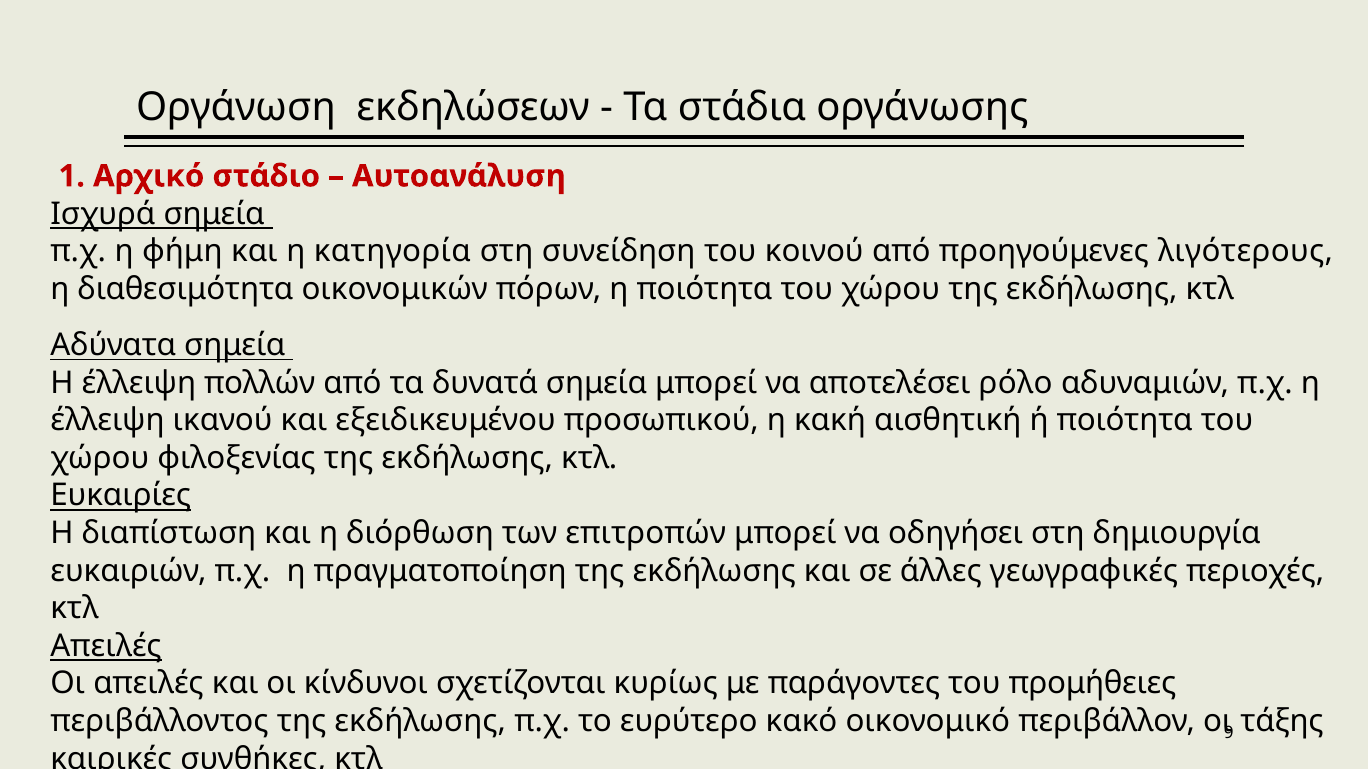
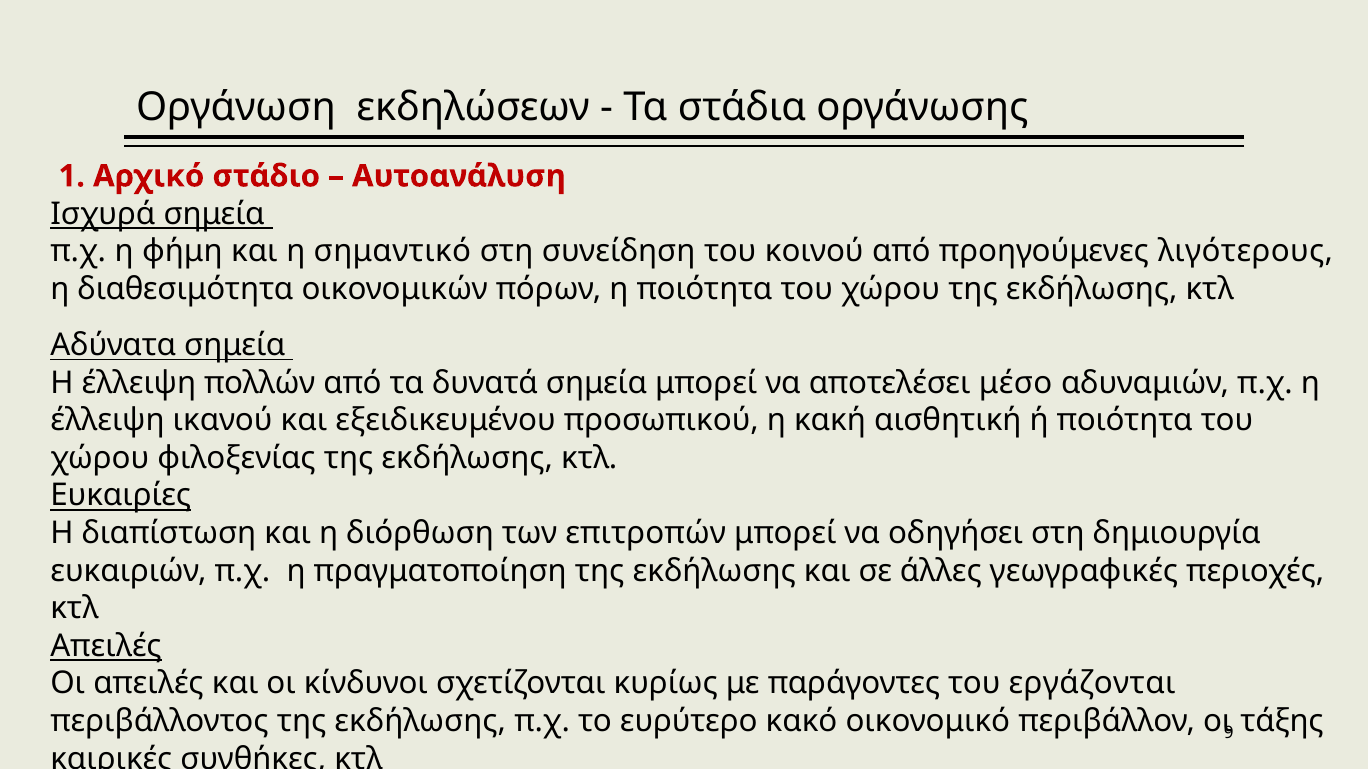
κατηγορία: κατηγορία -> σημαντικό
ρόλο: ρόλο -> μέσο
προμήθειες: προμήθειες -> εργάζονται
